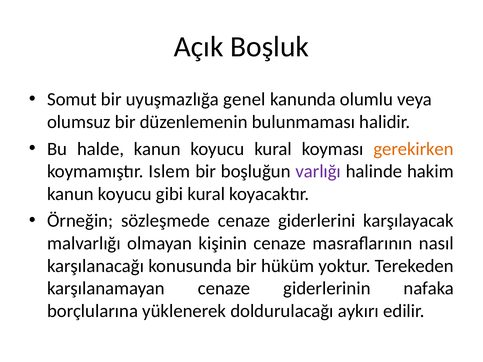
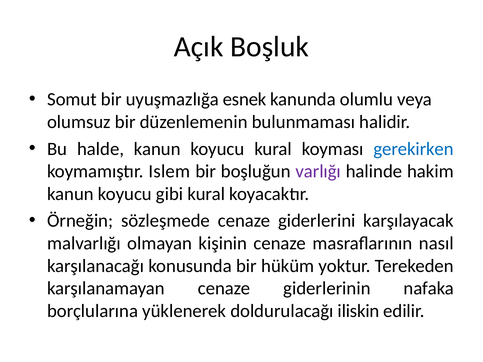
genel: genel -> esnek
gerekirken colour: orange -> blue
aykırı: aykırı -> iliskin
